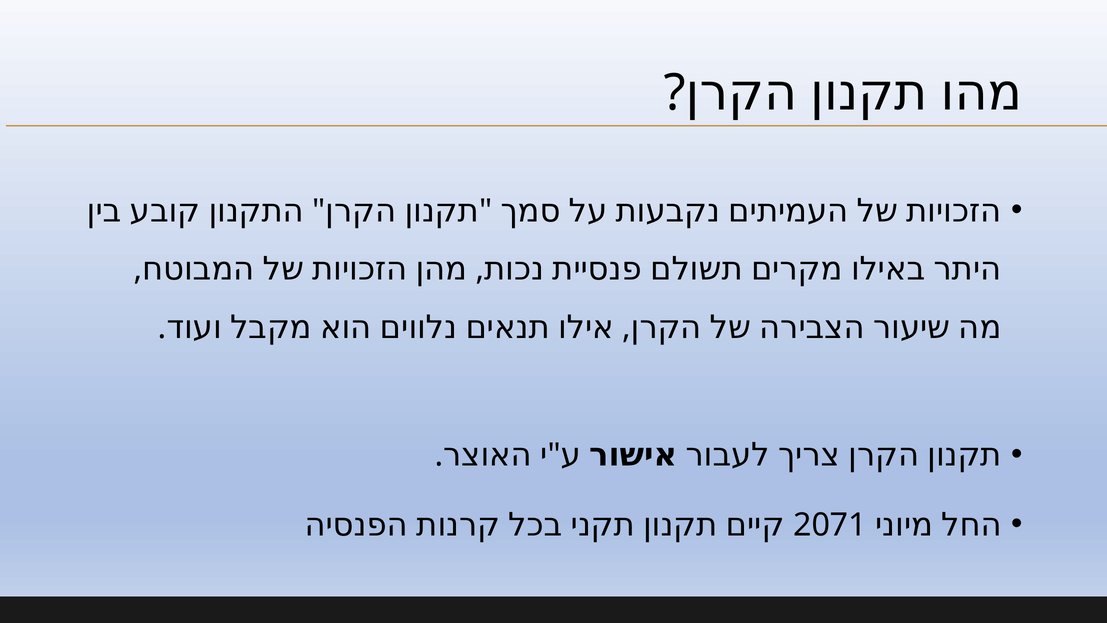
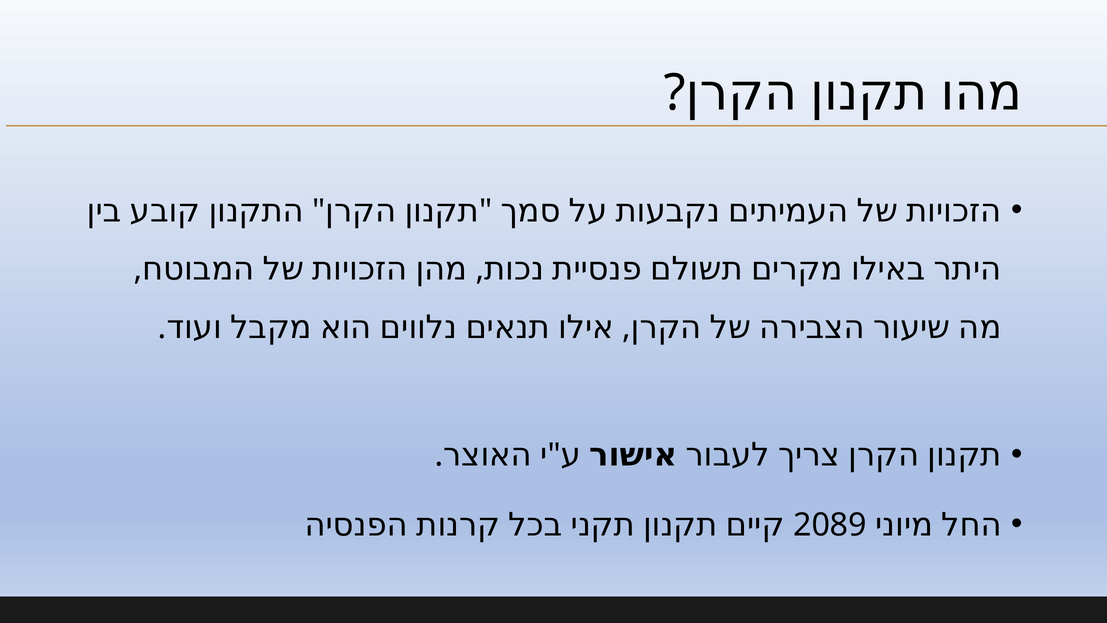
2071: 2071 -> 2089
